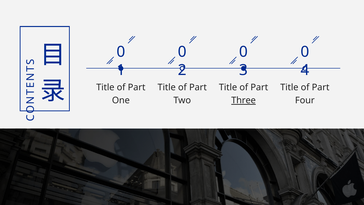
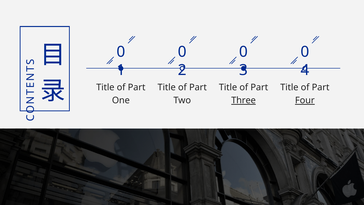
Four underline: none -> present
